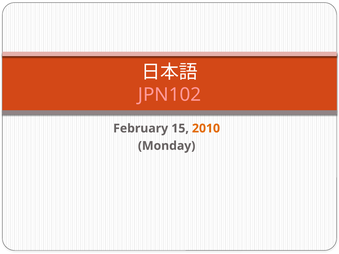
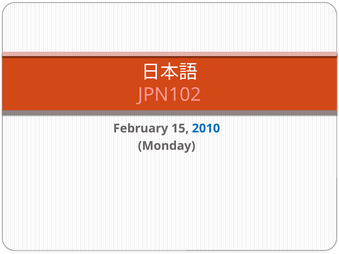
2010 colour: orange -> blue
